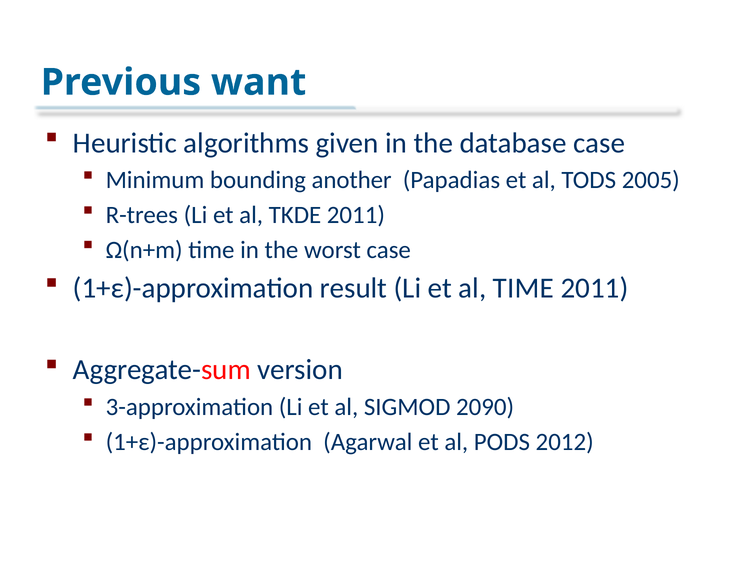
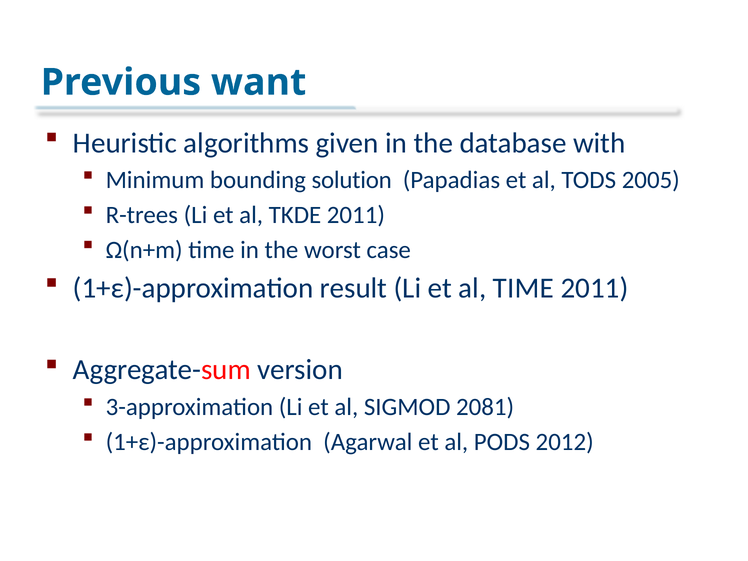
database case: case -> with
another: another -> solution
2090: 2090 -> 2081
